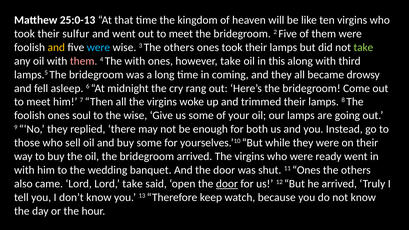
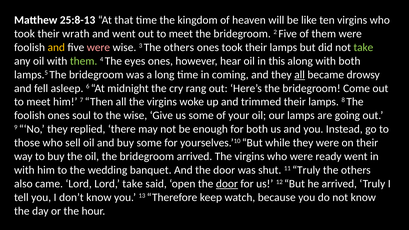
25:0-13: 25:0-13 -> 25:8-13
sulfur: sulfur -> wrath
were at (98, 47) colour: light blue -> pink
them at (84, 61) colour: pink -> light green
The with: with -> eyes
however take: take -> hear
with third: third -> both
all at (300, 75) underline: none -> present
11 Ones: Ones -> Truly
